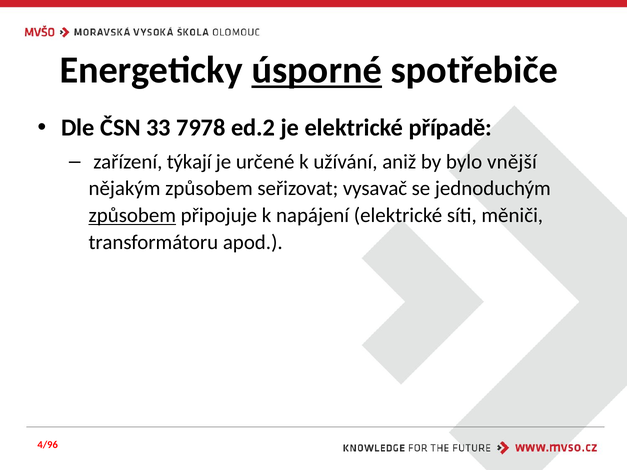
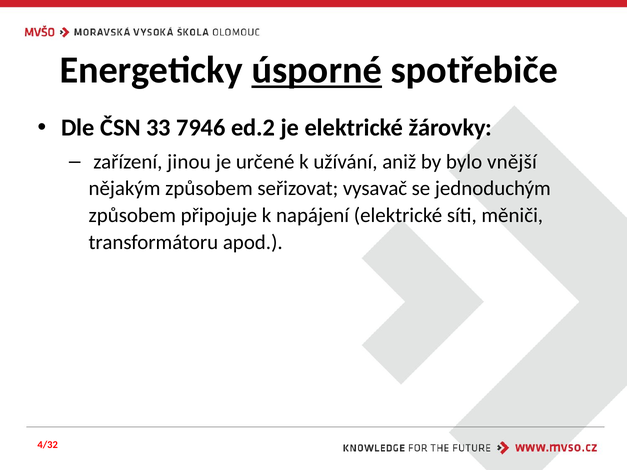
7978: 7978 -> 7946
případě: případě -> žárovky
týkají: týkají -> jinou
způsobem at (132, 216) underline: present -> none
4/96: 4/96 -> 4/32
